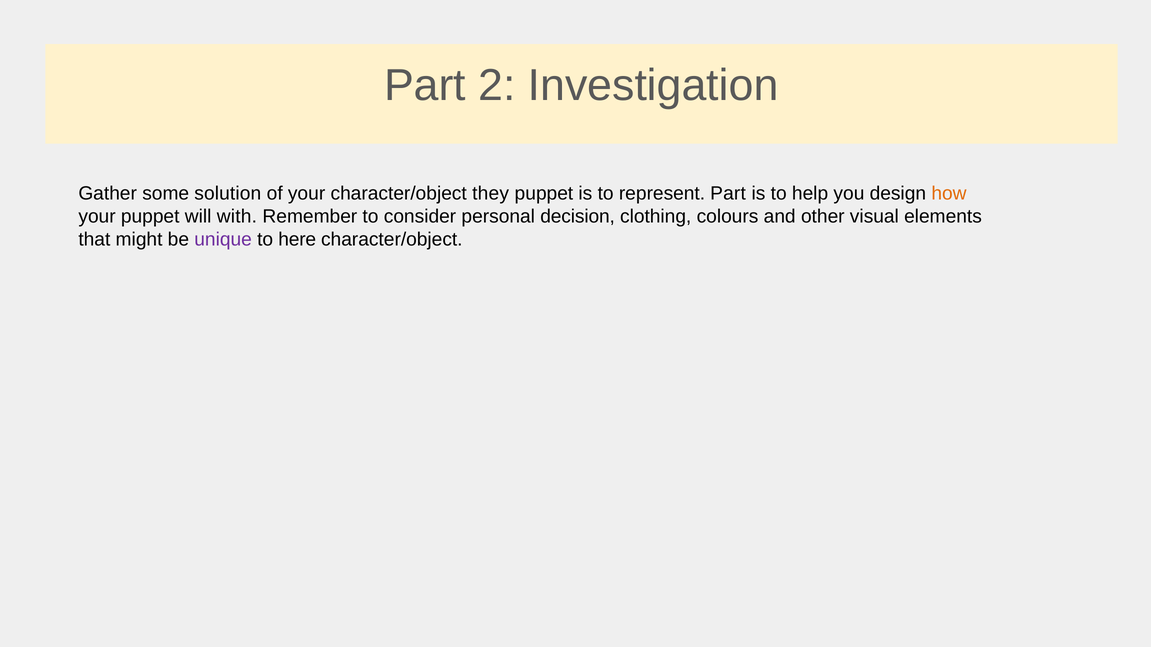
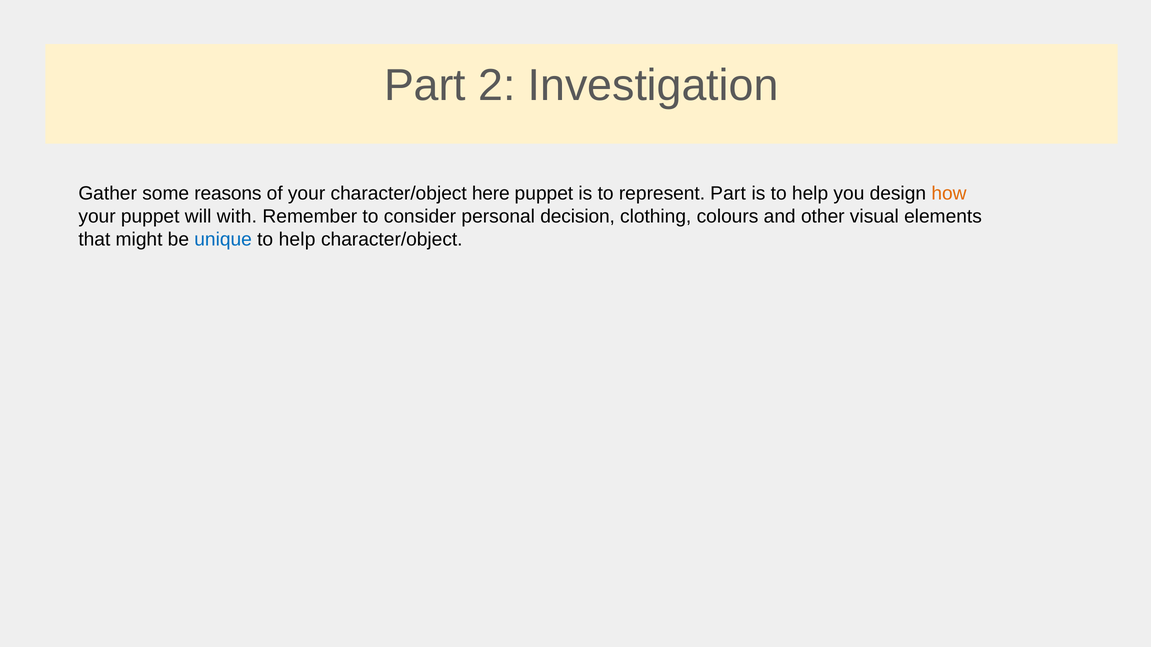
solution: solution -> reasons
they: they -> here
unique colour: purple -> blue
here at (297, 240): here -> help
